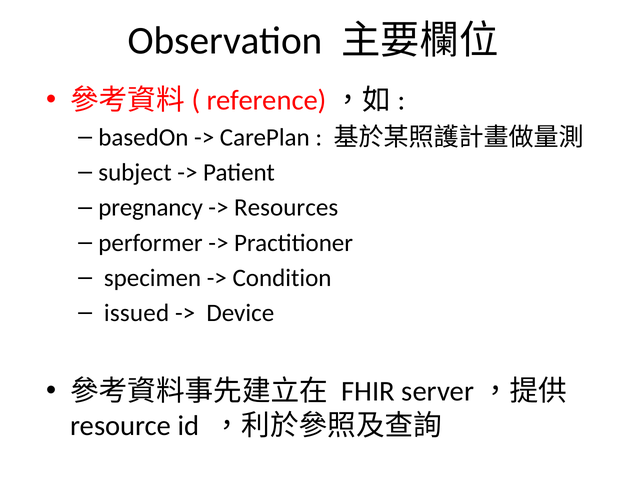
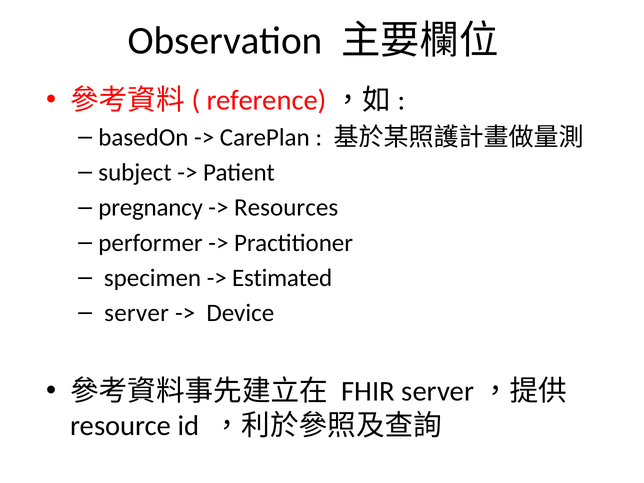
Condition: Condition -> Estimated
issued: issued -> server
